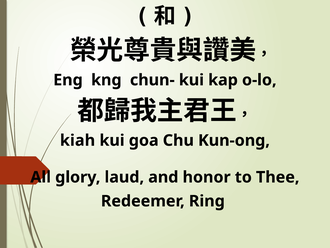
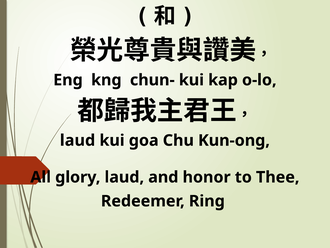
kiah at (78, 140): kiah -> laud
